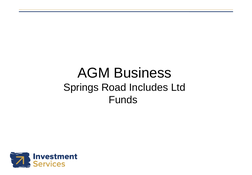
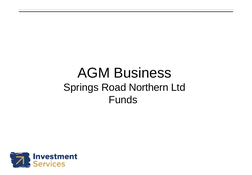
Includes: Includes -> Northern
